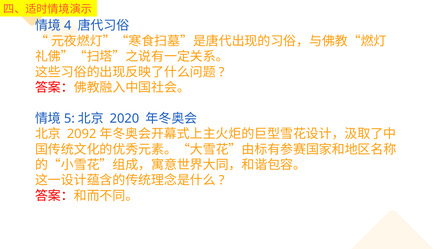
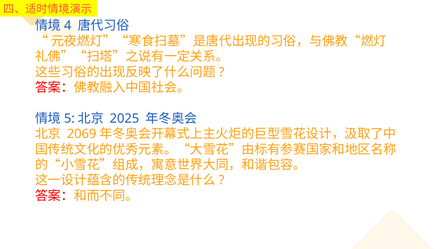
2020: 2020 -> 2025
2092: 2092 -> 2069
